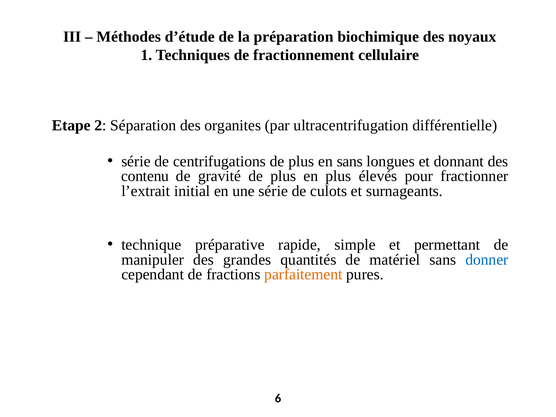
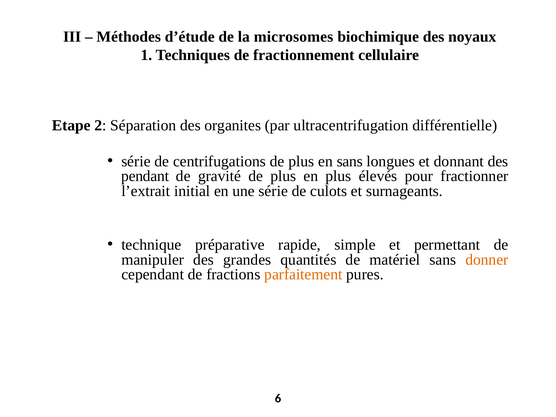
préparation: préparation -> microsomes
contenu: contenu -> pendant
donner colour: blue -> orange
